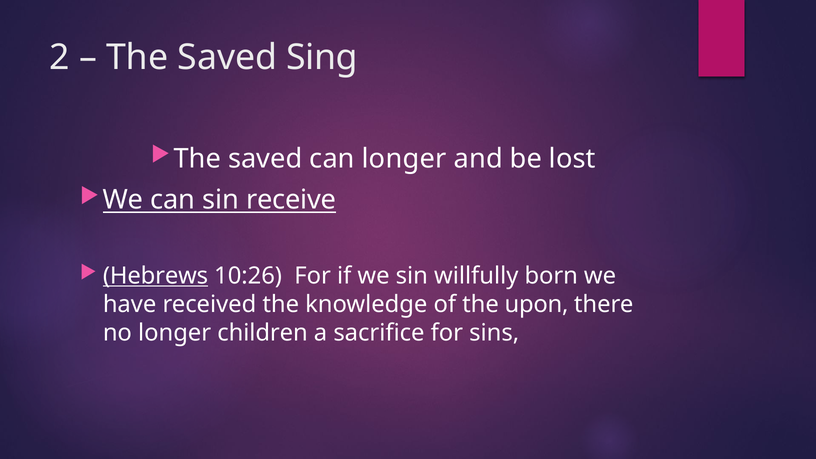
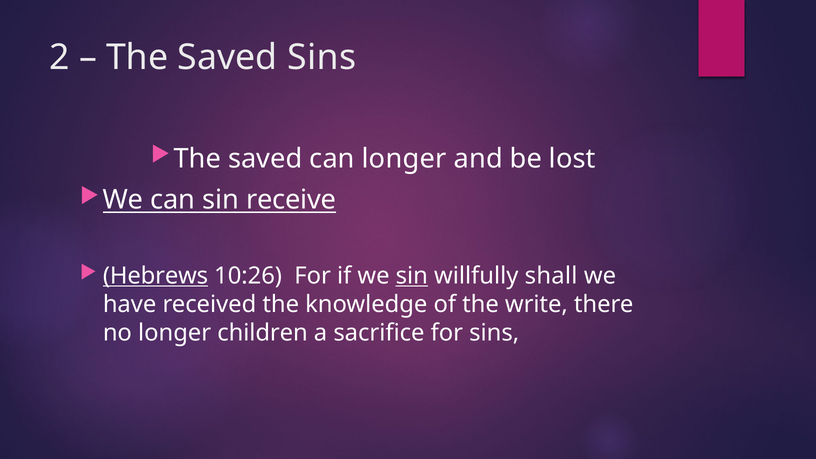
Saved Sing: Sing -> Sins
sin at (412, 276) underline: none -> present
born: born -> shall
upon: upon -> write
